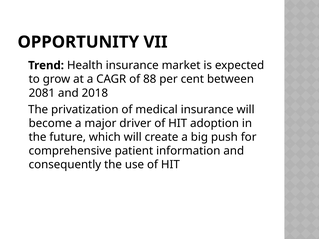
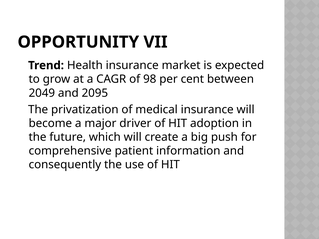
88: 88 -> 98
2081: 2081 -> 2049
2018: 2018 -> 2095
